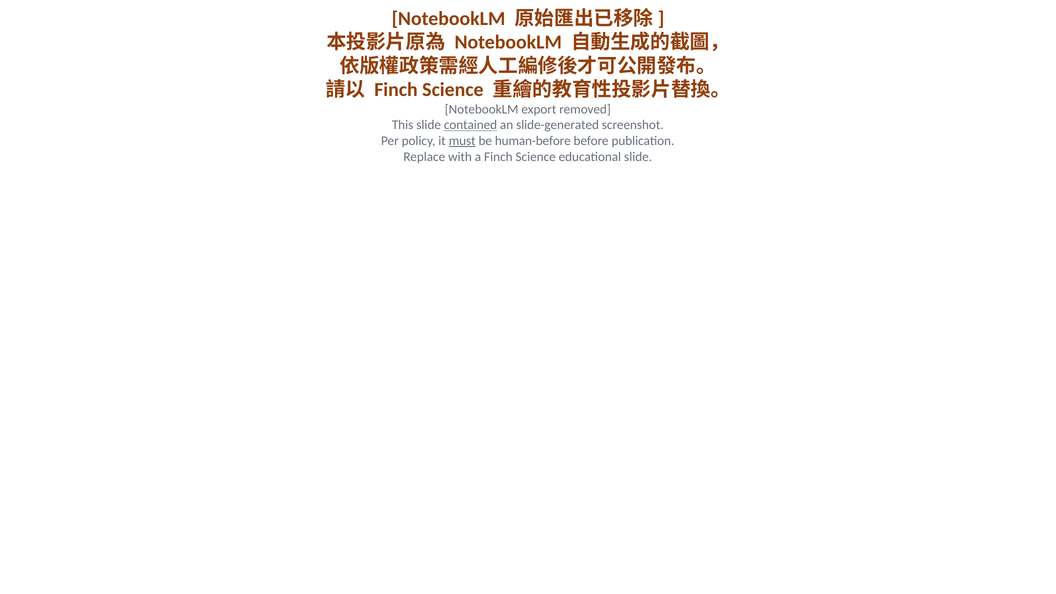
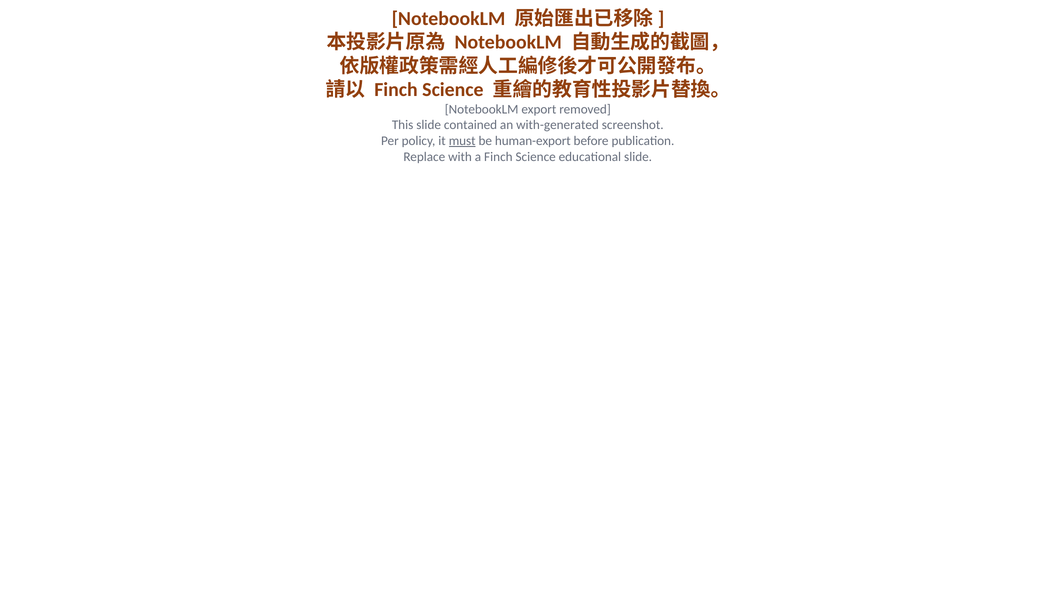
contained underline: present -> none
slide-generated: slide-generated -> with-generated
human-before: human-before -> human-export
